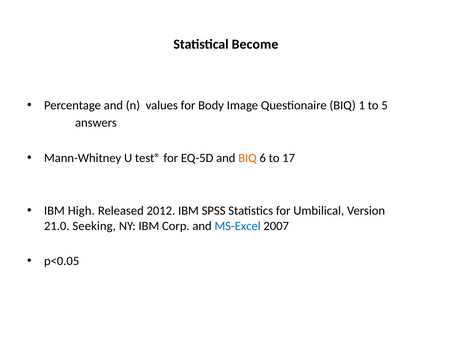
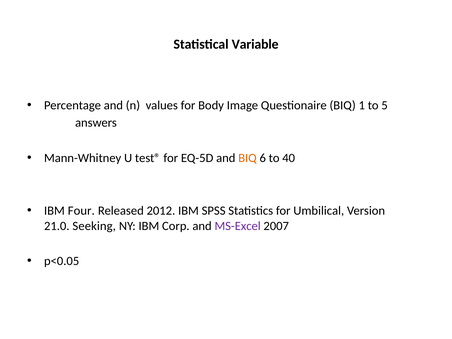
Become: Become -> Variable
17: 17 -> 40
High: High -> Four
MS-Excel colour: blue -> purple
